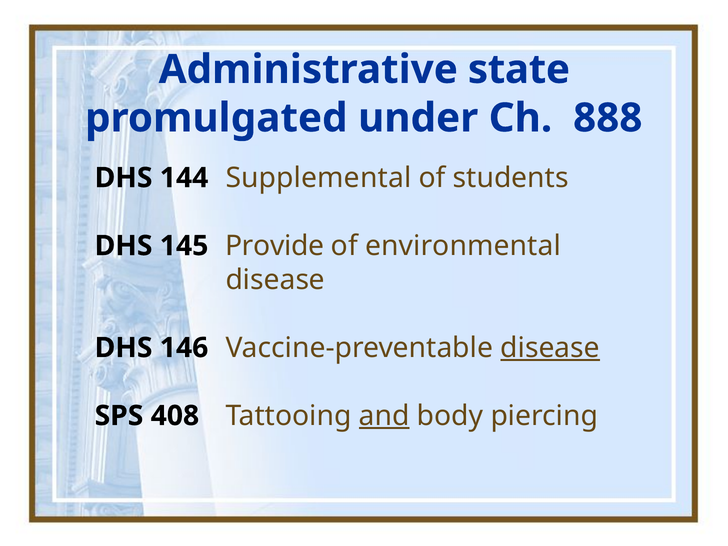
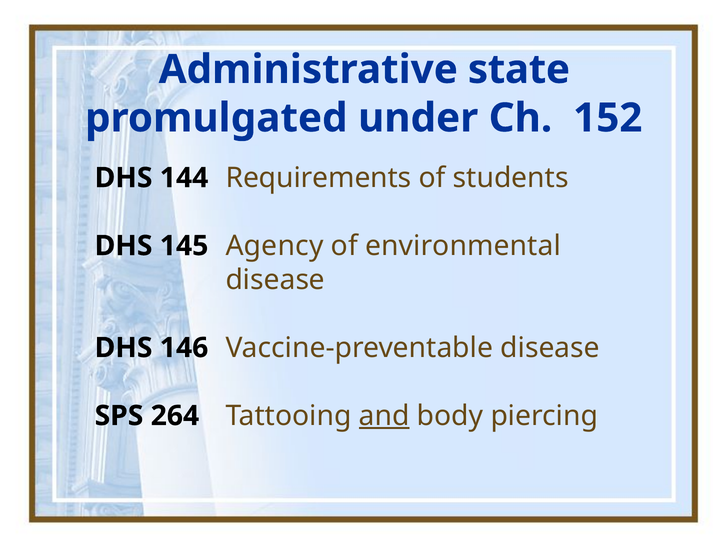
888: 888 -> 152
Supplemental: Supplemental -> Requirements
Provide: Provide -> Agency
disease at (550, 348) underline: present -> none
408: 408 -> 264
